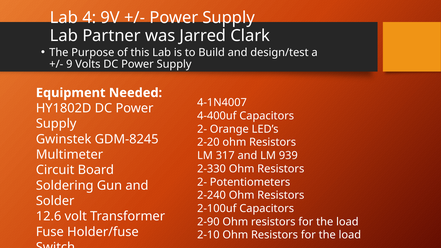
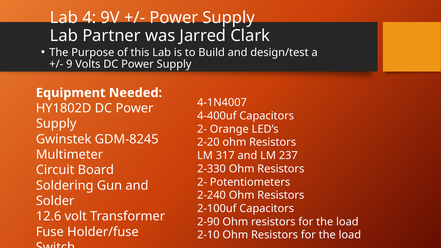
939: 939 -> 237
